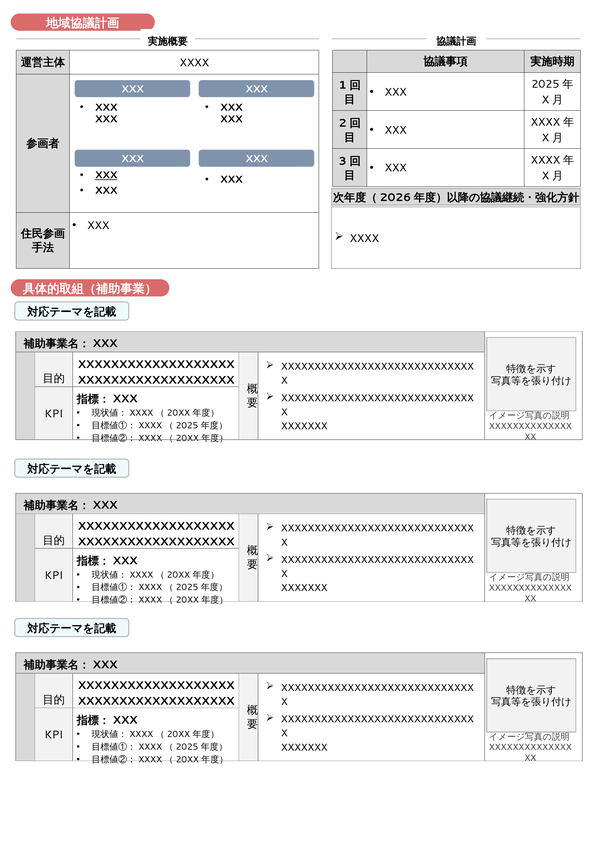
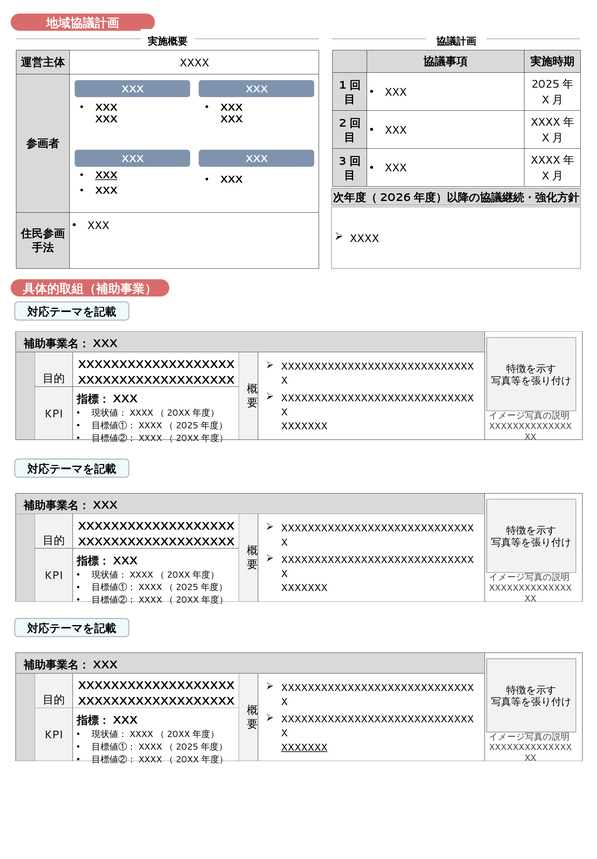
XXXXXXX at (304, 747) underline: none -> present
